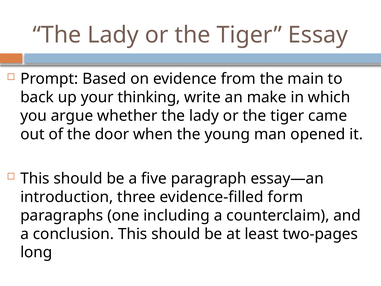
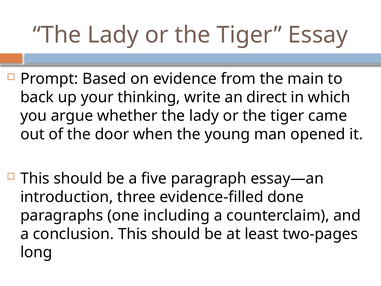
make: make -> direct
form: form -> done
